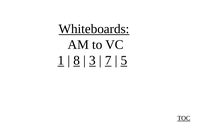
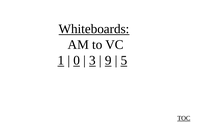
8: 8 -> 0
7: 7 -> 9
